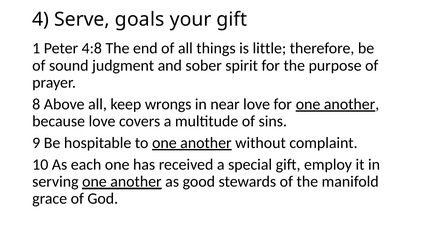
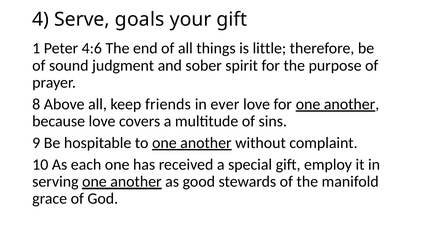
4:8: 4:8 -> 4:6
wrongs: wrongs -> friends
near: near -> ever
